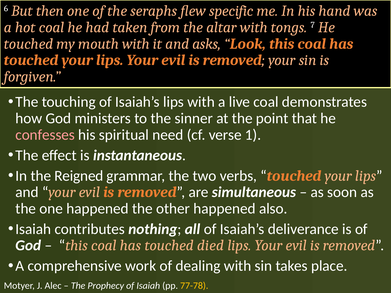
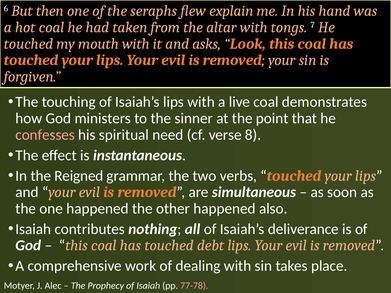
specific: specific -> explain
1: 1 -> 8
died: died -> debt
77-78 colour: yellow -> pink
